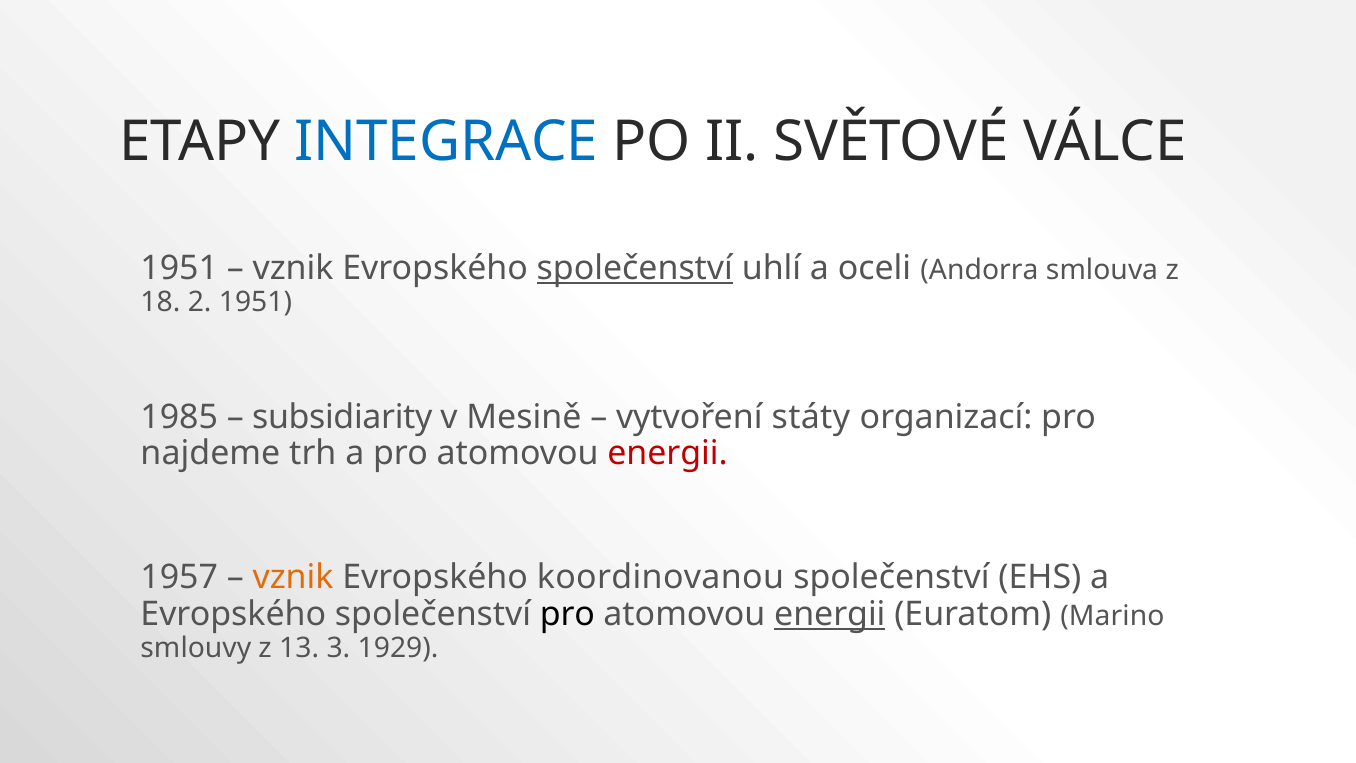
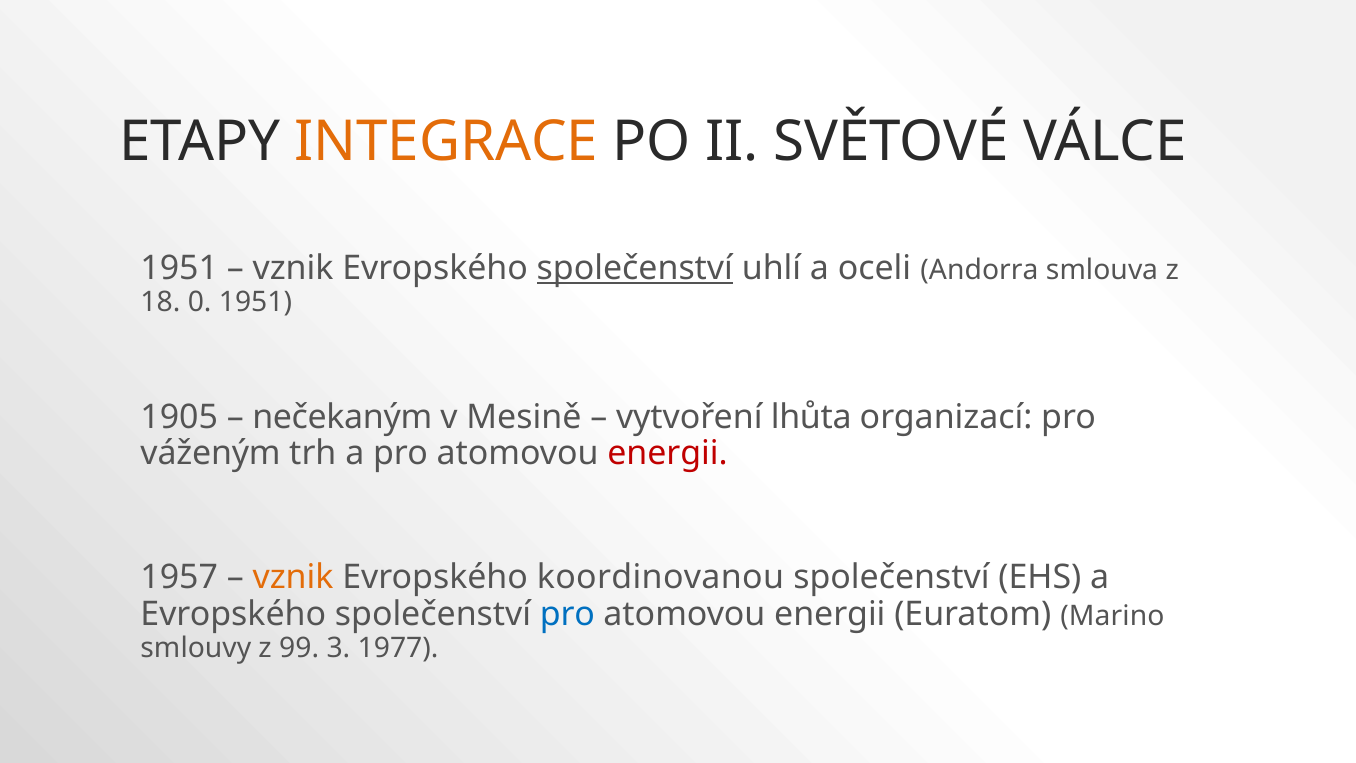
INTEGRACE colour: blue -> orange
2: 2 -> 0
1985: 1985 -> 1905
subsidiarity: subsidiarity -> nečekaným
státy: státy -> lhůta
najdeme: najdeme -> váženým
pro at (567, 614) colour: black -> blue
energii at (830, 614) underline: present -> none
13: 13 -> 99
1929: 1929 -> 1977
